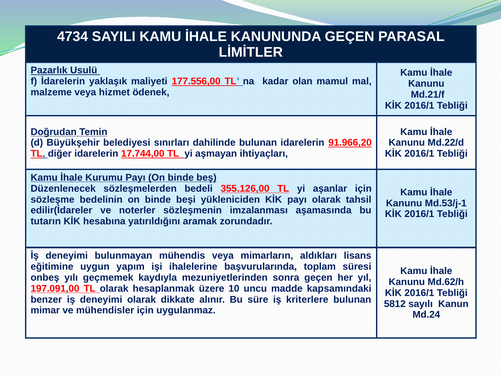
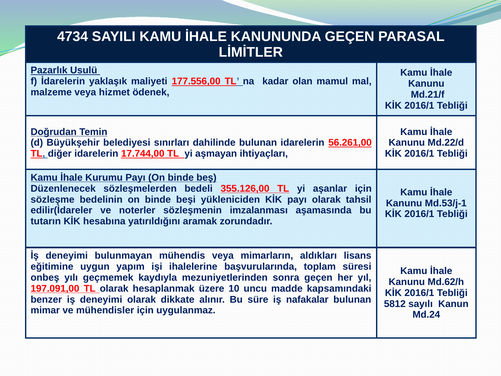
91.966,20: 91.966,20 -> 56.261,00
kriterlere: kriterlere -> nafakalar
